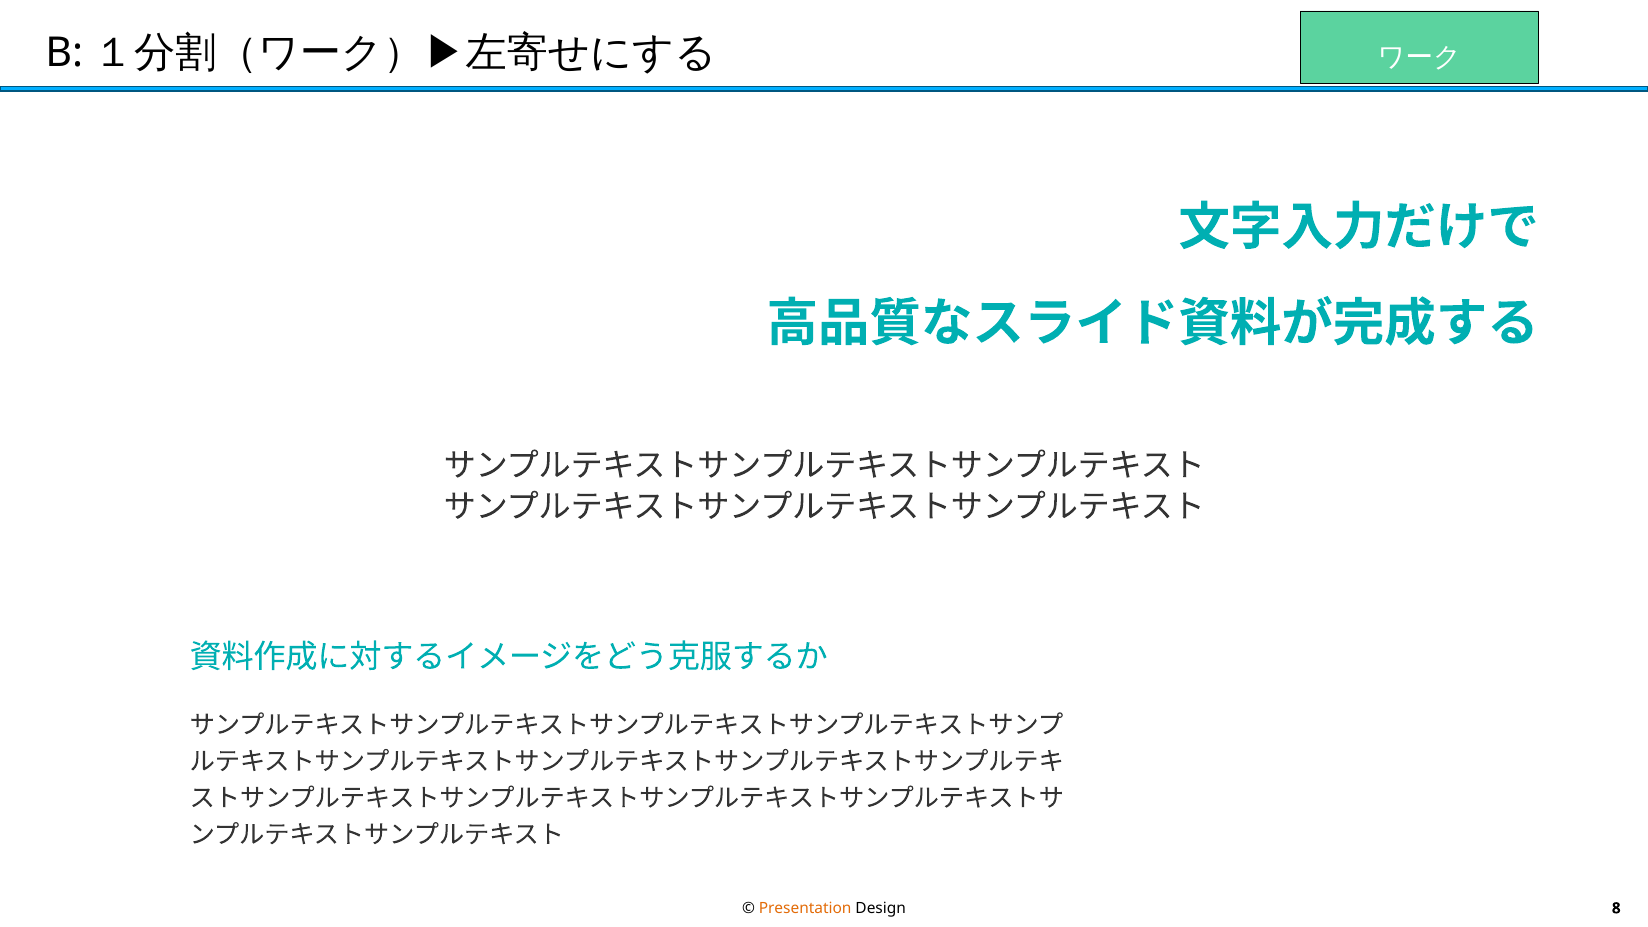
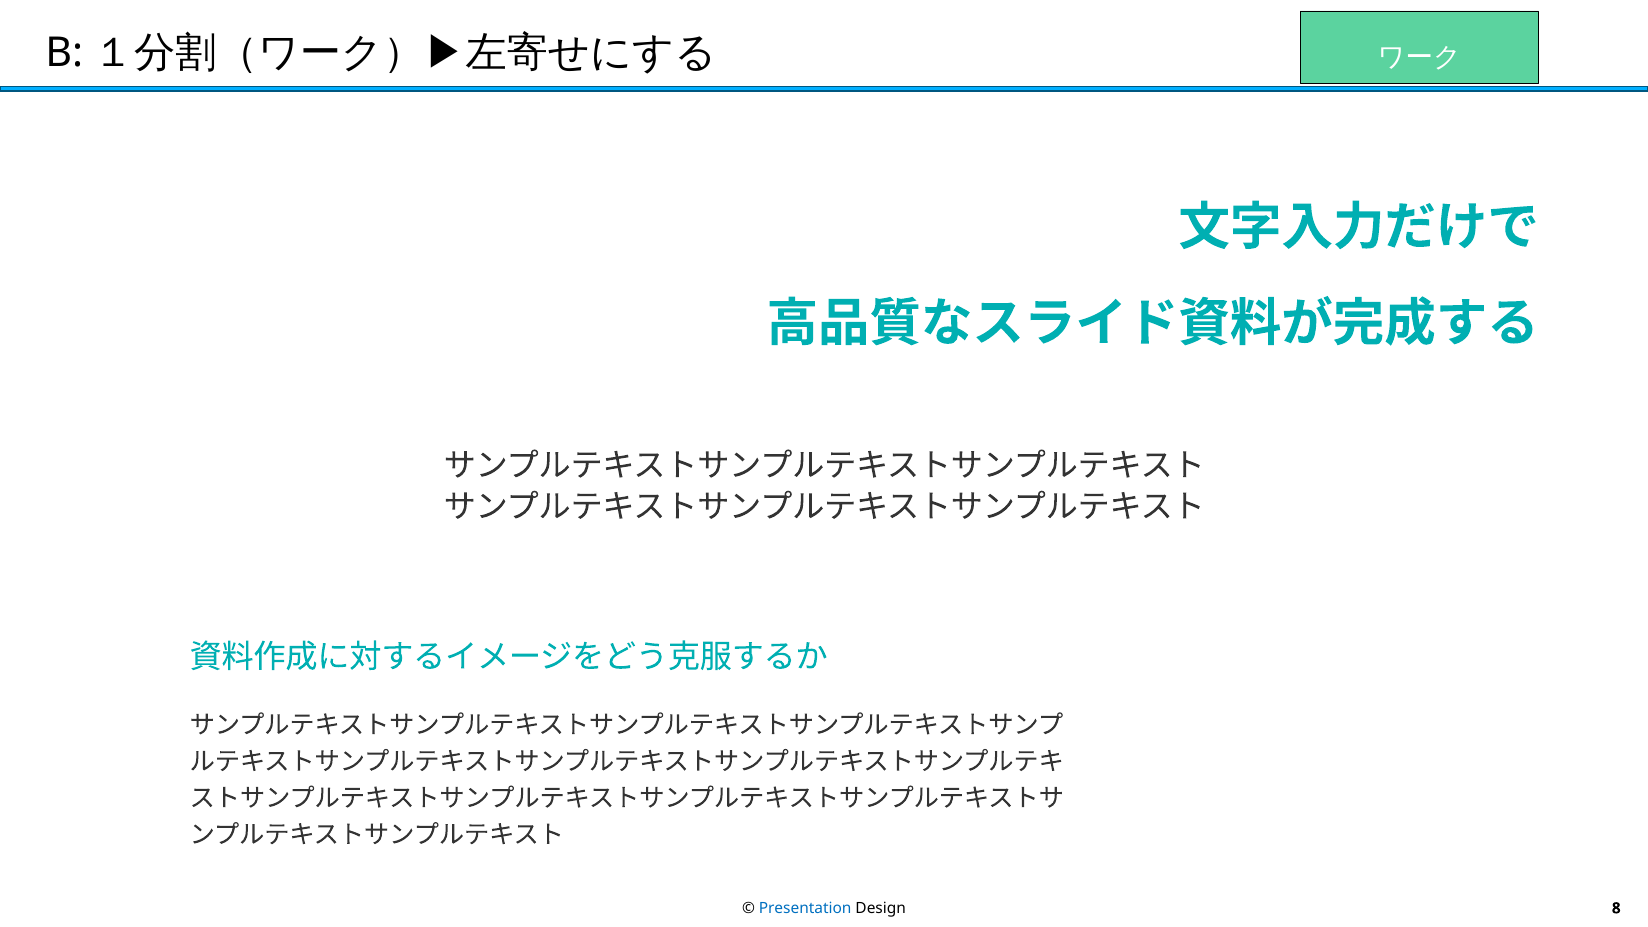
Presentation colour: orange -> blue
